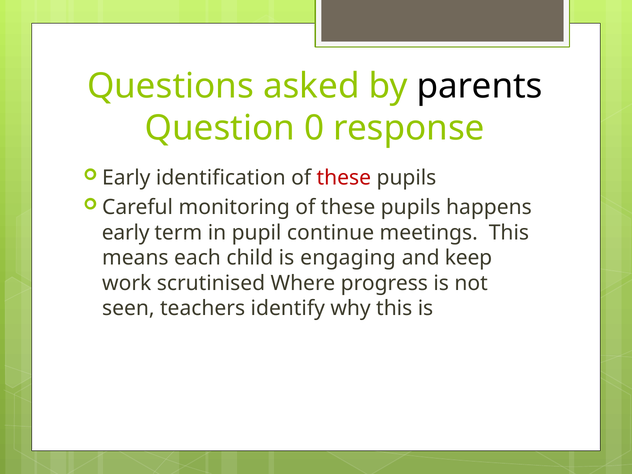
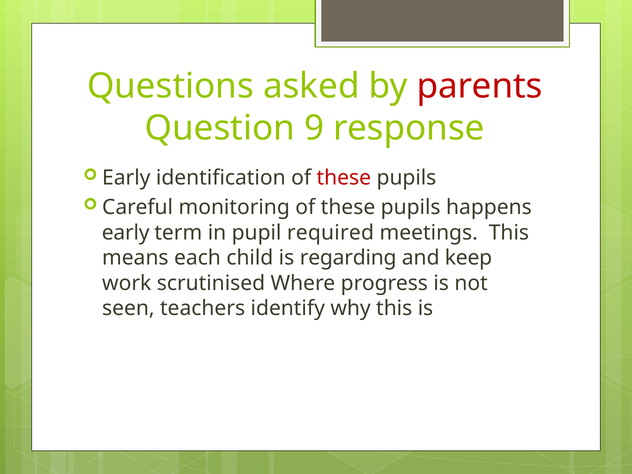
parents colour: black -> red
0: 0 -> 9
continue: continue -> required
engaging: engaging -> regarding
